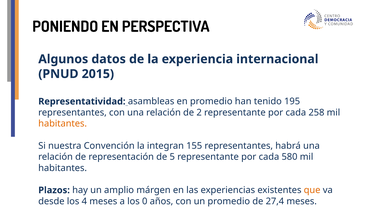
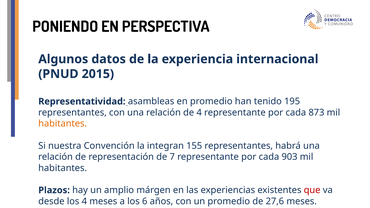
de 2: 2 -> 4
258: 258 -> 873
5: 5 -> 7
580: 580 -> 903
que colour: orange -> red
0: 0 -> 6
27,4: 27,4 -> 27,6
